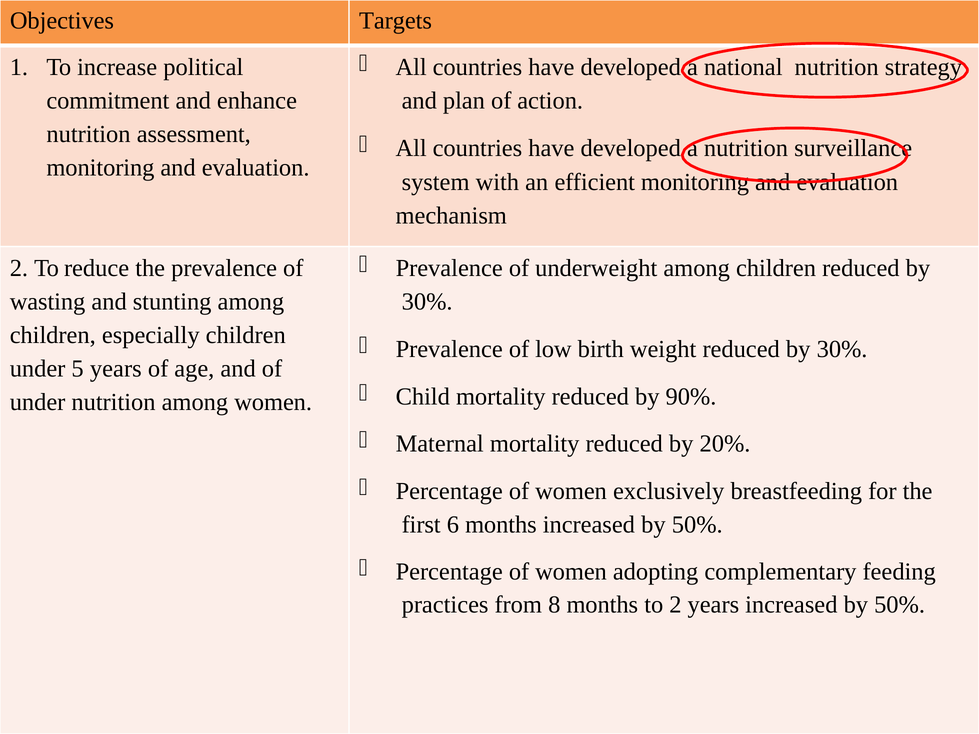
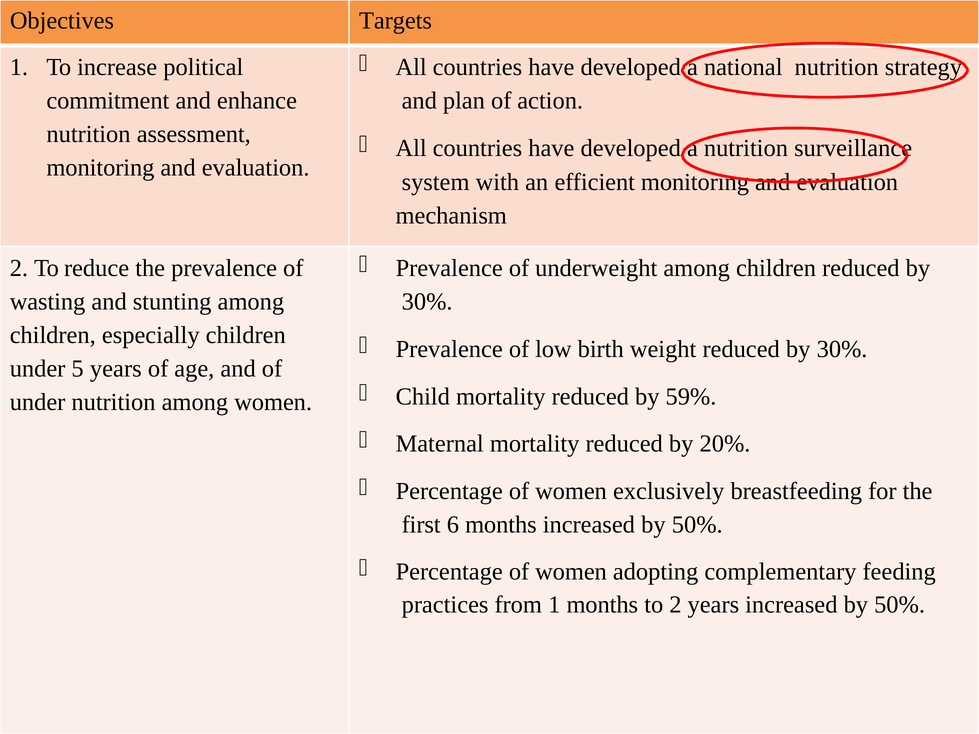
90%: 90% -> 59%
from 8: 8 -> 1
